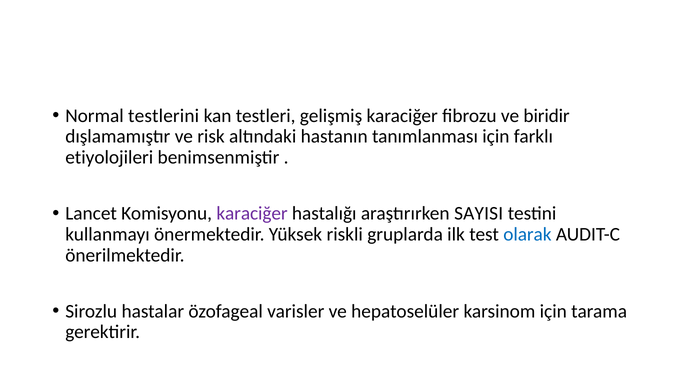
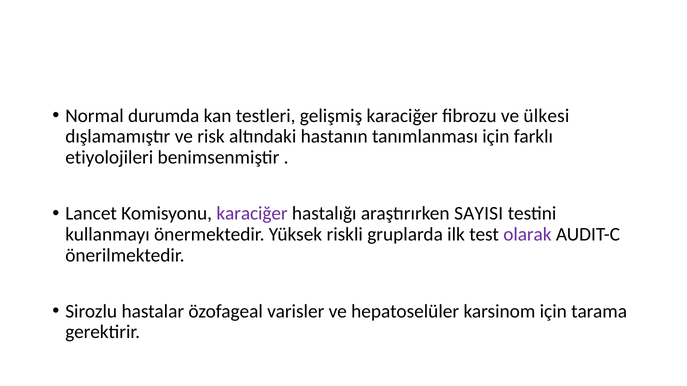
testlerini: testlerini -> durumda
biridir: biridir -> ülkesi
olarak colour: blue -> purple
